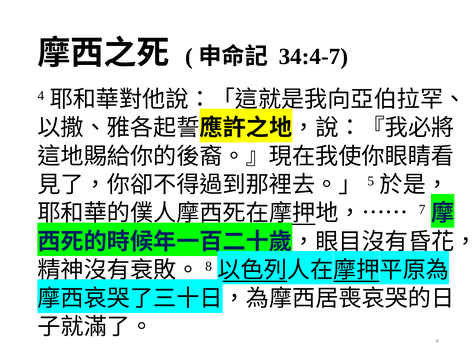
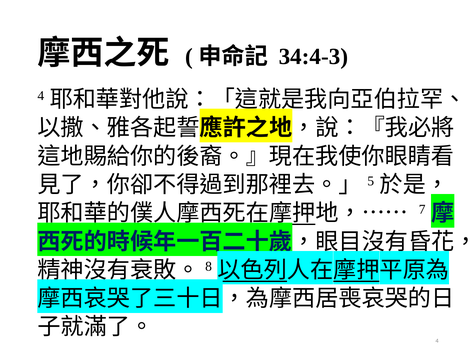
34:4-7: 34:4-7 -> 34:4-3
